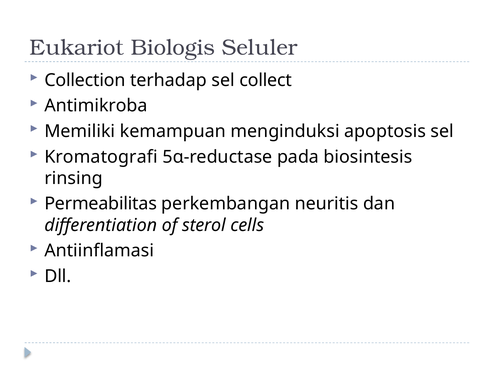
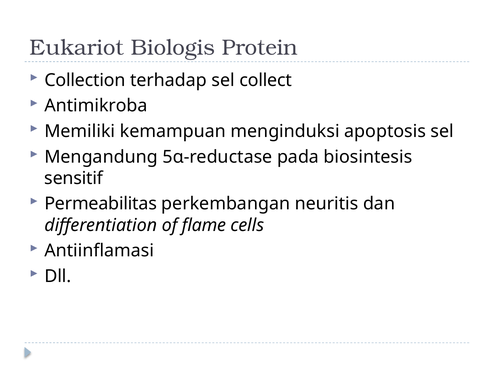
Seluler: Seluler -> Protein
Kromatografi: Kromatografi -> Mengandung
rinsing: rinsing -> sensitif
sterol: sterol -> flame
